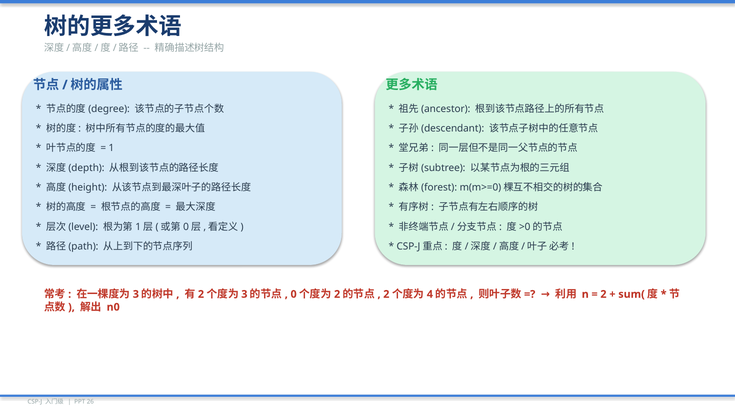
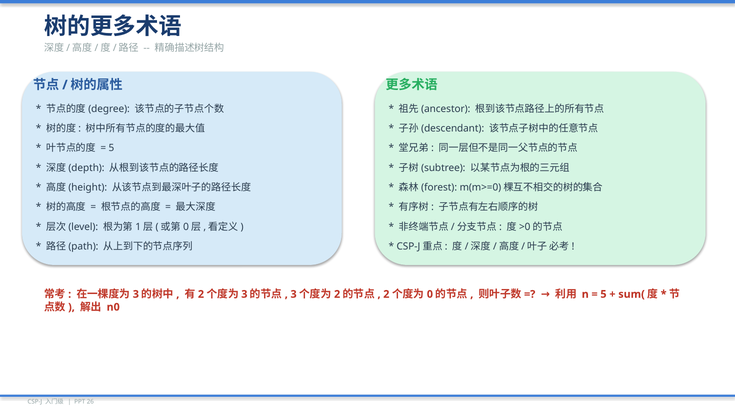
1 at (111, 148): 1 -> 5
0 at (294, 294): 0 -> 3
4: 4 -> 0
2 at (603, 294): 2 -> 5
